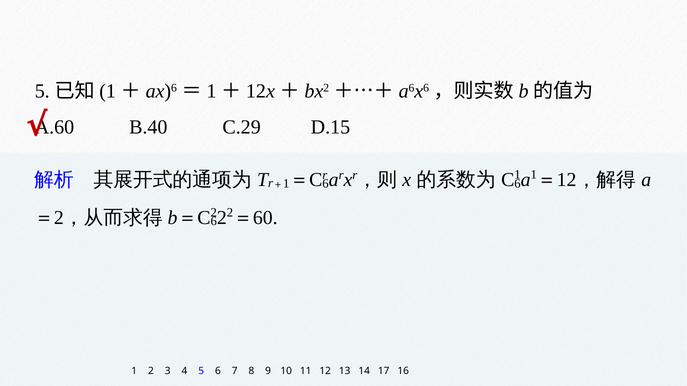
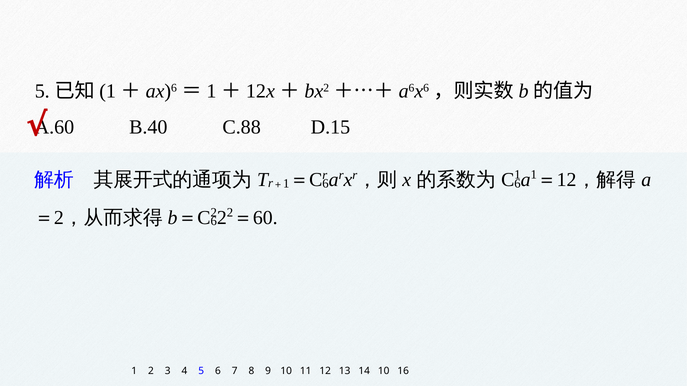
C.29: C.29 -> C.88
14 17: 17 -> 10
